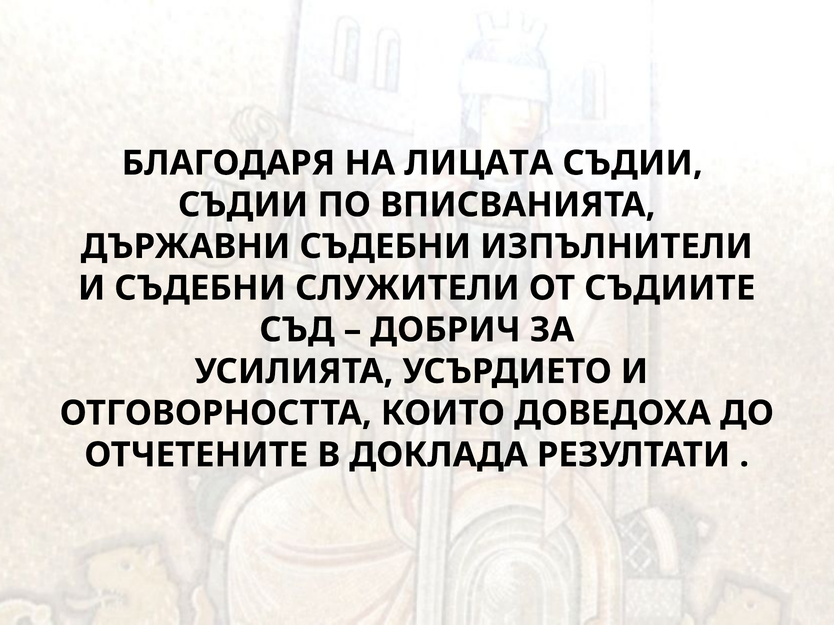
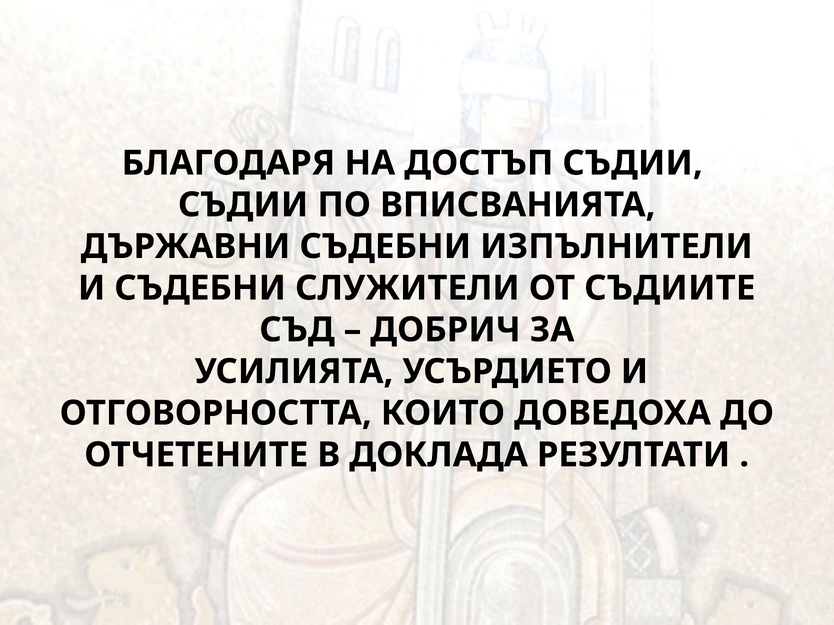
ЛИЦАТА: ЛИЦАТА -> ДОСТЪП
